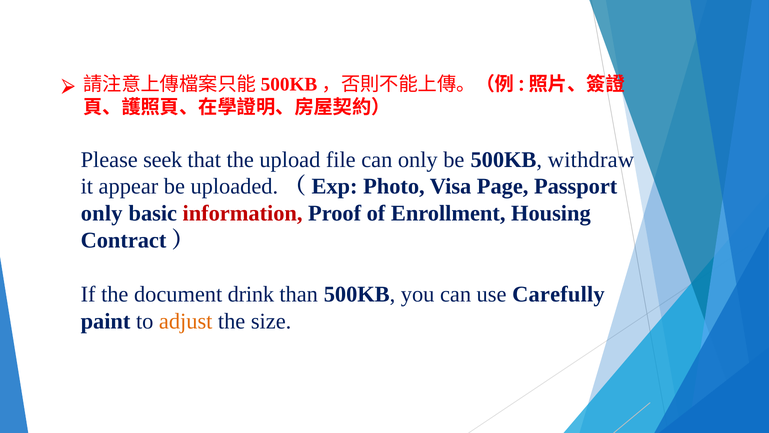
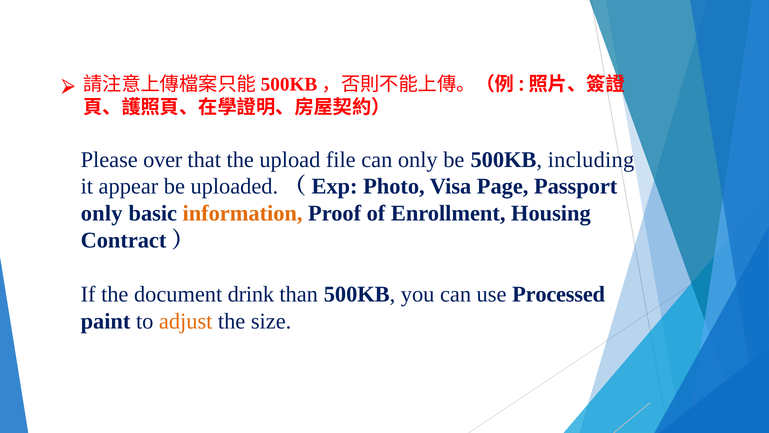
seek: seek -> over
withdraw: withdraw -> including
information colour: red -> orange
Carefully: Carefully -> Processed
